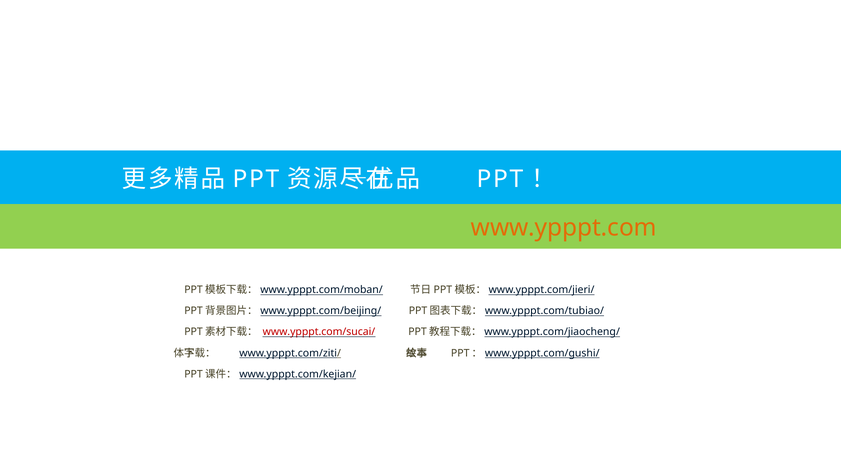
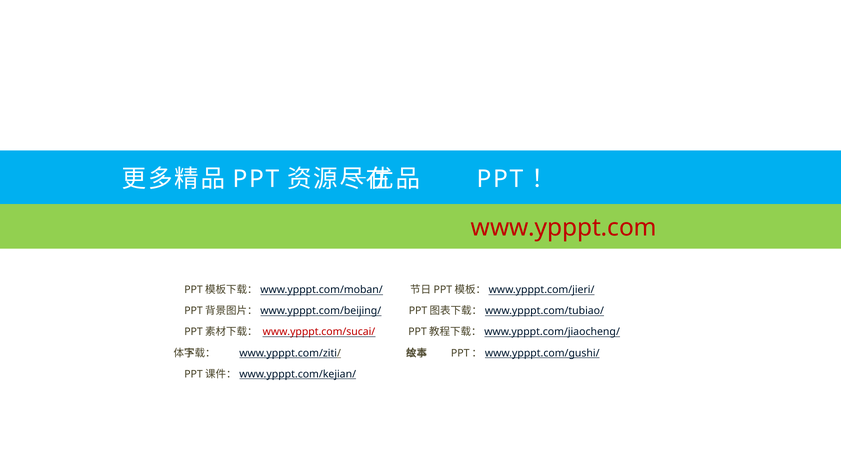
www.ypppt.com colour: orange -> red
